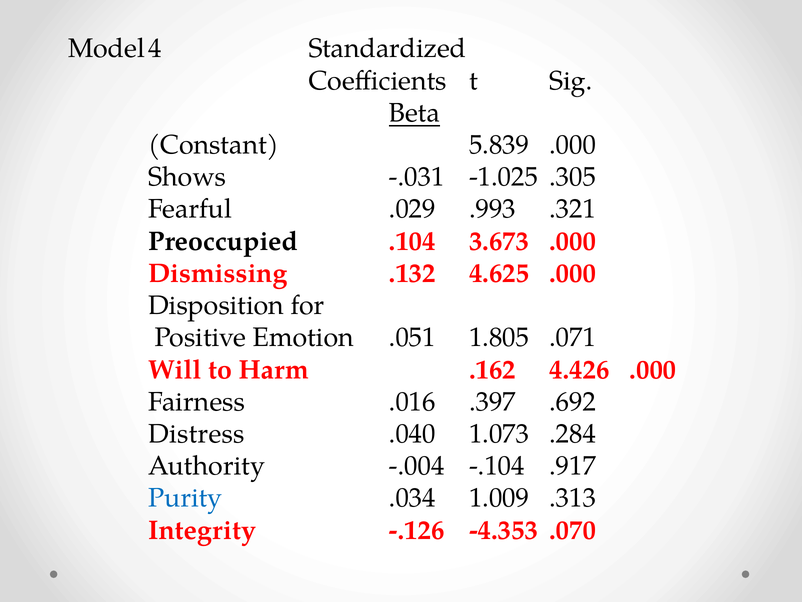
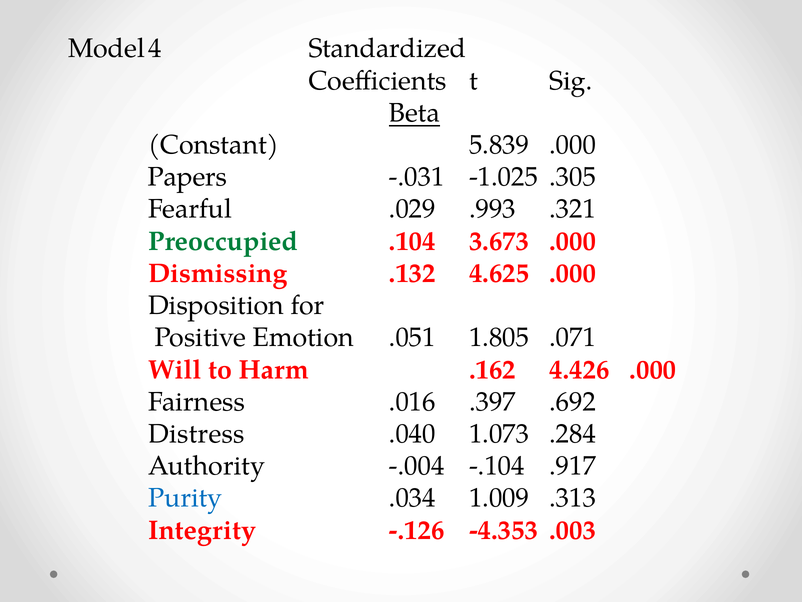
Shows: Shows -> Papers
Preoccupied colour: black -> green
.070: .070 -> .003
